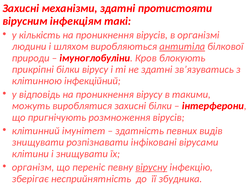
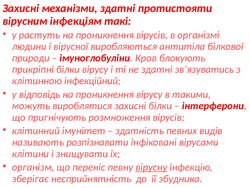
кількість: кількість -> растуть
шляхом: шляхом -> вірусної
антитіла underline: present -> none
знищувати at (38, 142): знищувати -> називають
